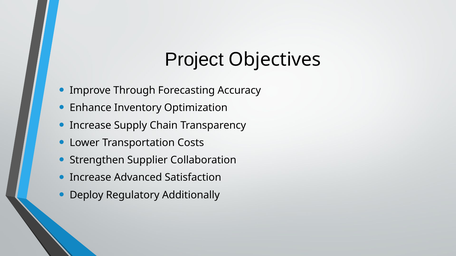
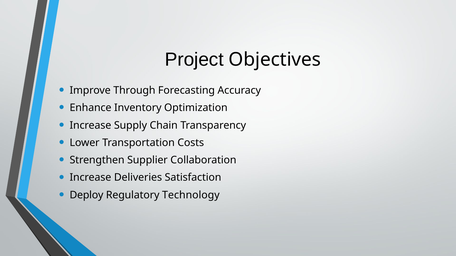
Advanced: Advanced -> Deliveries
Additionally: Additionally -> Technology
